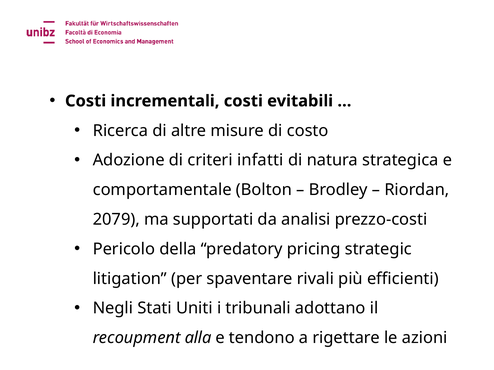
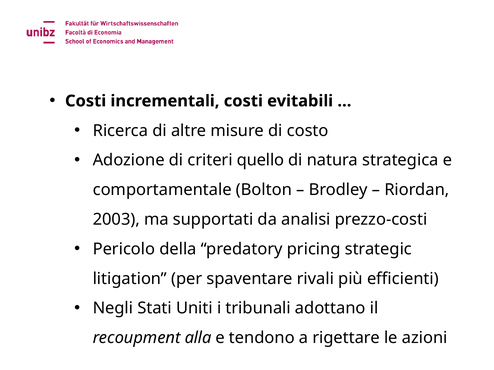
infatti: infatti -> quello
2079: 2079 -> 2003
